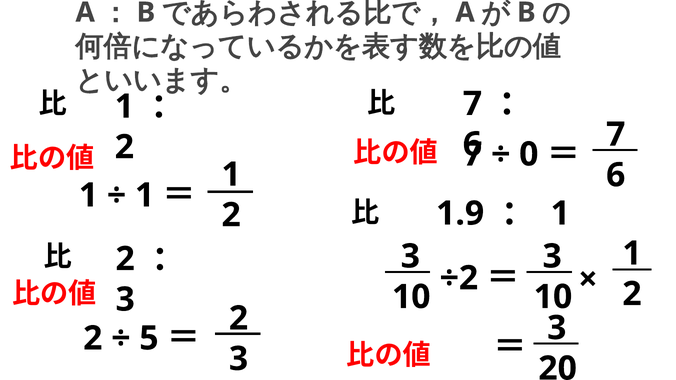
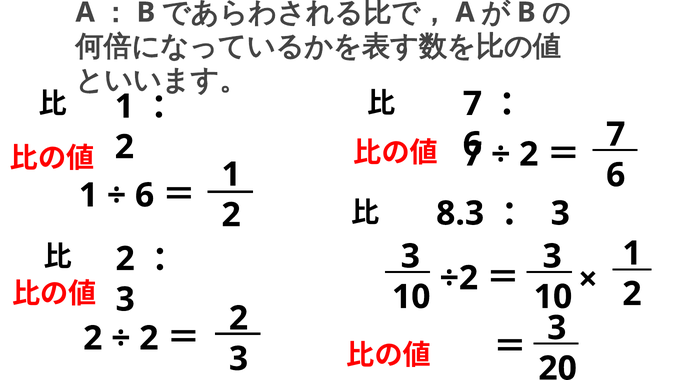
0 at (529, 154): 0 -> 2
1 at (145, 195): 1 -> 6
1.9: 1.9 -> 8.3
1 at (560, 214): 1 -> 3
5 at (149, 339): 5 -> 2
